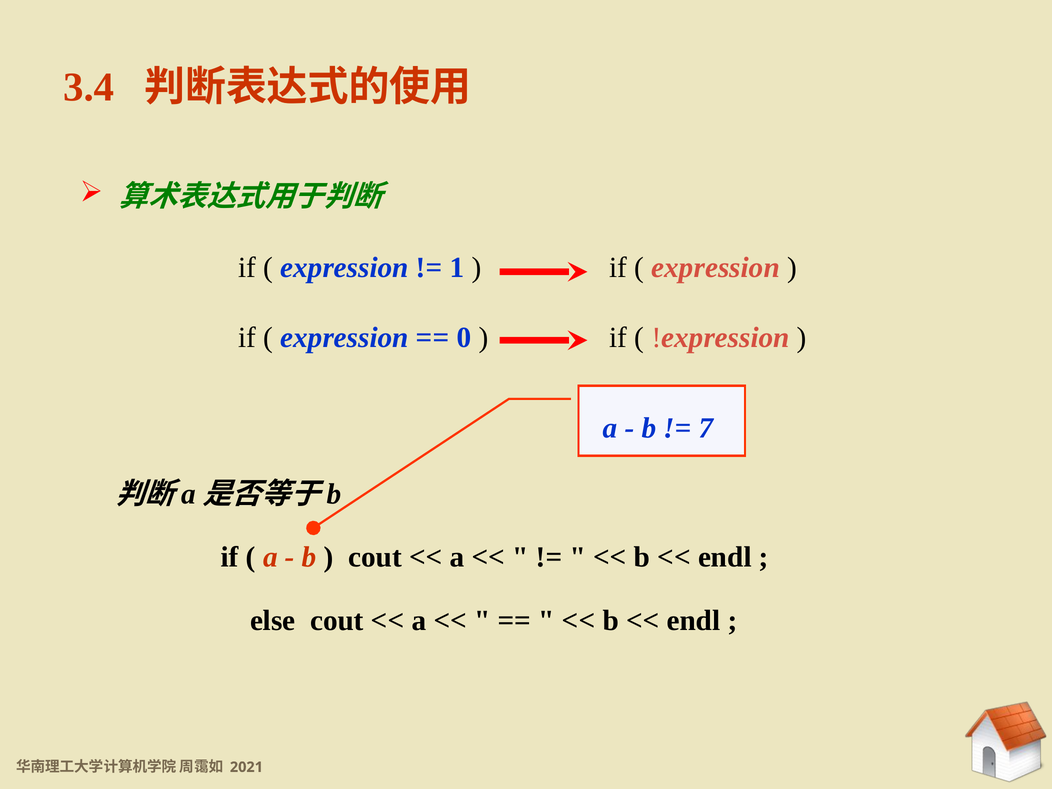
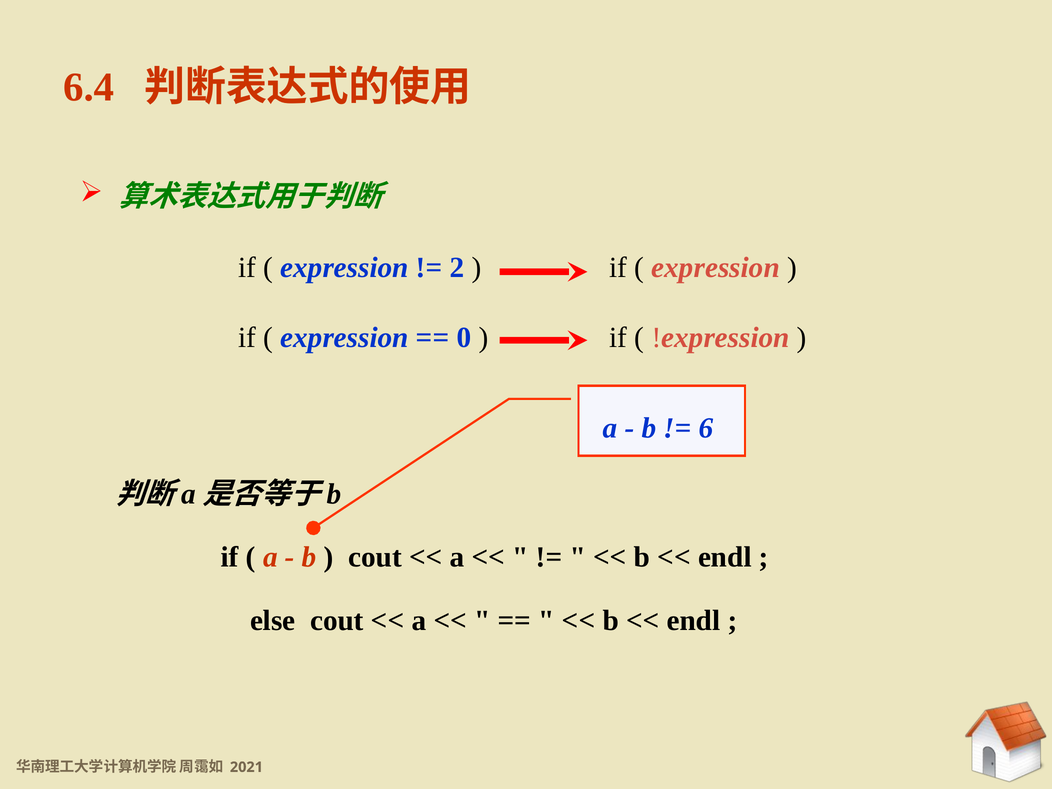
3.4: 3.4 -> 6.4
1: 1 -> 2
7: 7 -> 6
